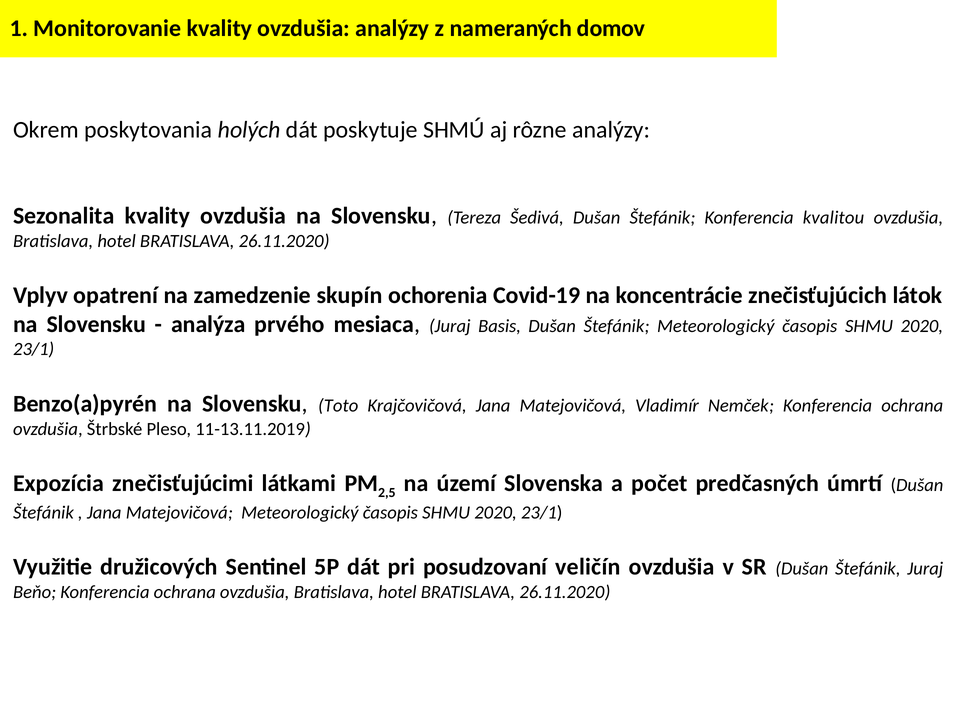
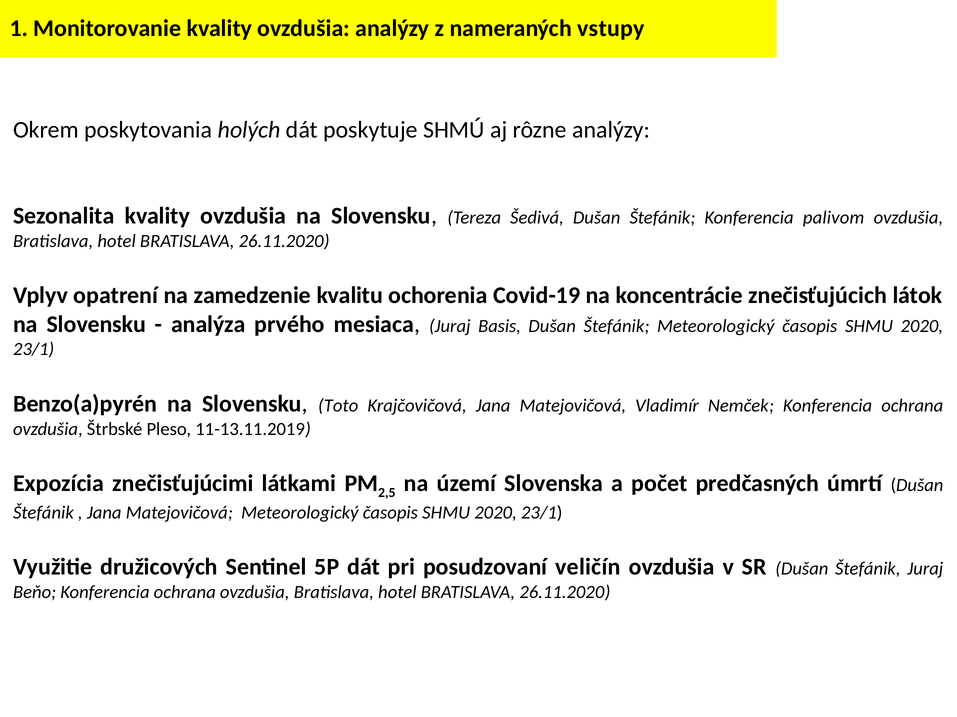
domov: domov -> vstupy
kvalitou: kvalitou -> palivom
skupín: skupín -> kvalitu
